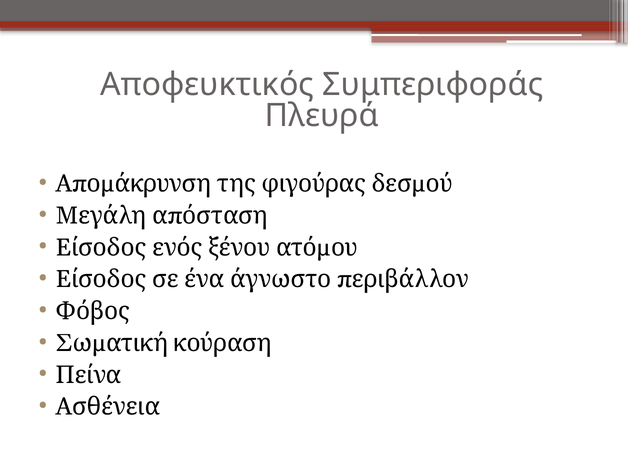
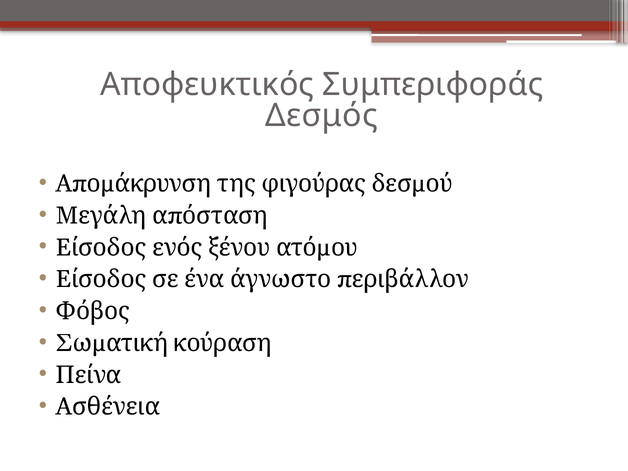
Πλευρά: Πλευρά -> Δεσμός
